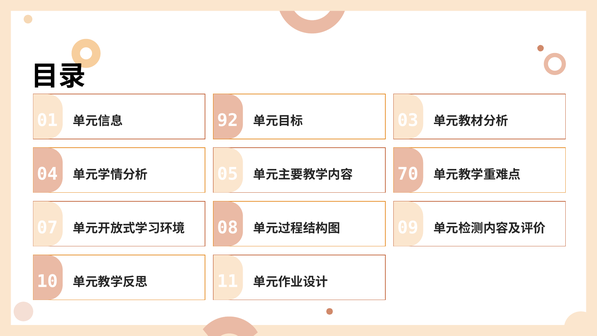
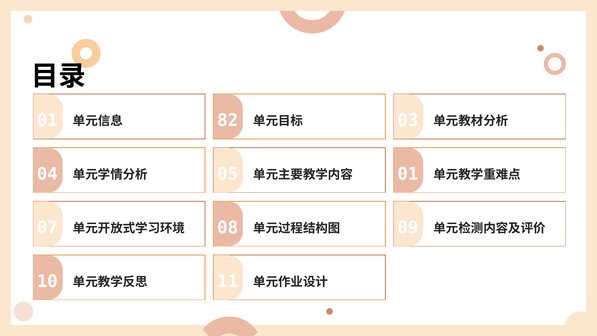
92: 92 -> 82
70 at (408, 174): 70 -> 01
